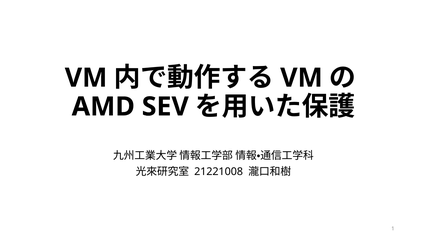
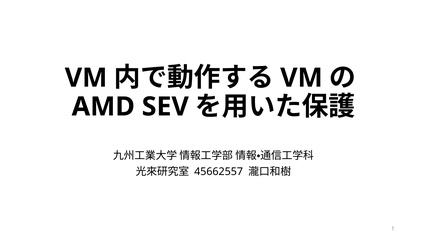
21221008: 21221008 -> 45662557
